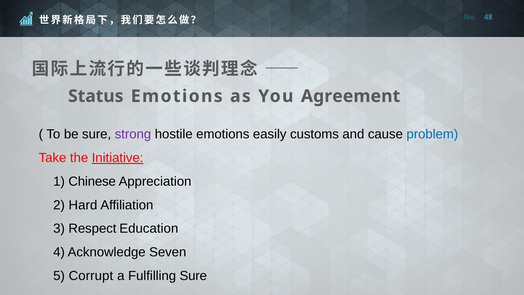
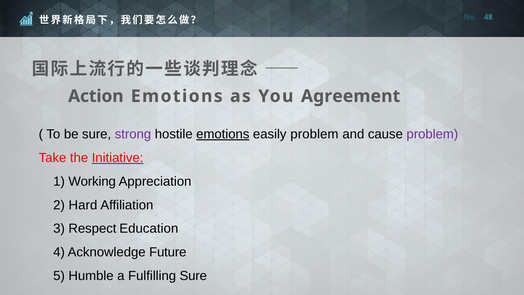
Status: Status -> Action
emotions at (223, 134) underline: none -> present
easily customs: customs -> problem
problem at (432, 134) colour: blue -> purple
Chinese: Chinese -> Working
Seven: Seven -> Future
Corrupt: Corrupt -> Humble
